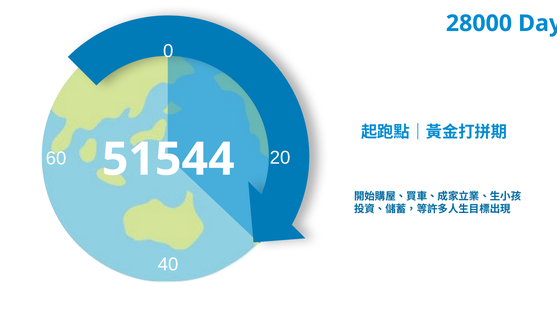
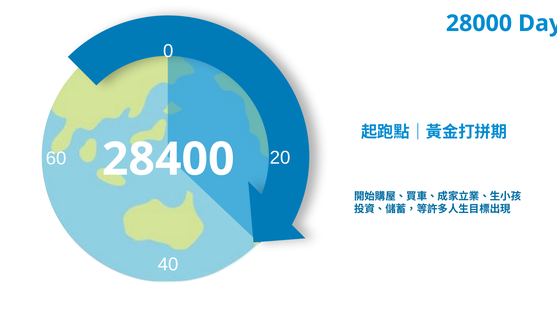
51544: 51544 -> 28400
